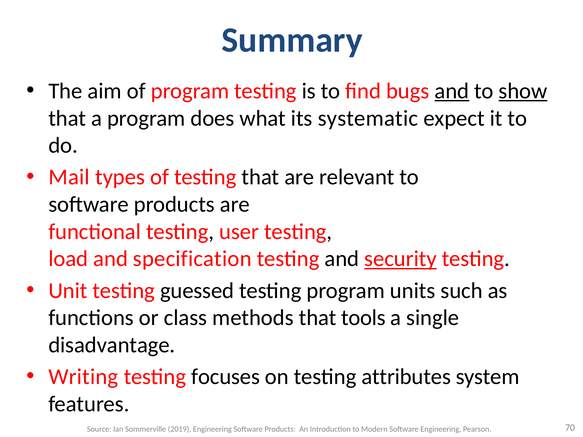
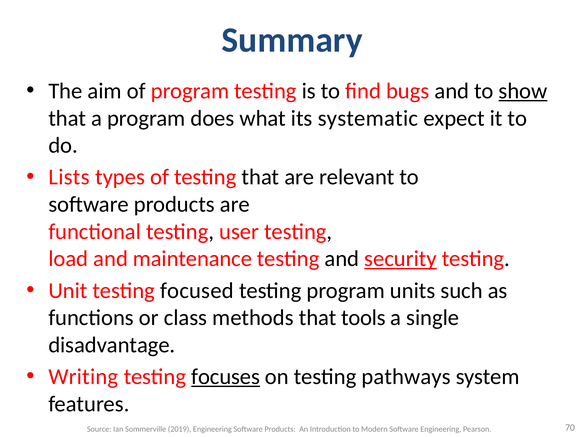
and at (452, 91) underline: present -> none
Mail: Mail -> Lists
specification: specification -> maintenance
guessed: guessed -> focused
focuses underline: none -> present
attributes: attributes -> pathways
